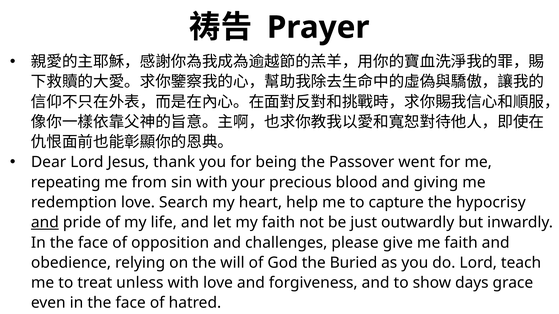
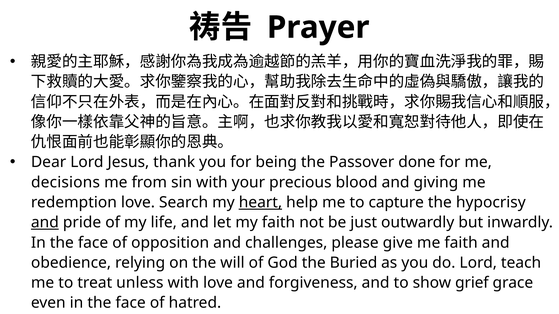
went: went -> done
repeating: repeating -> decisions
heart underline: none -> present
days: days -> grief
